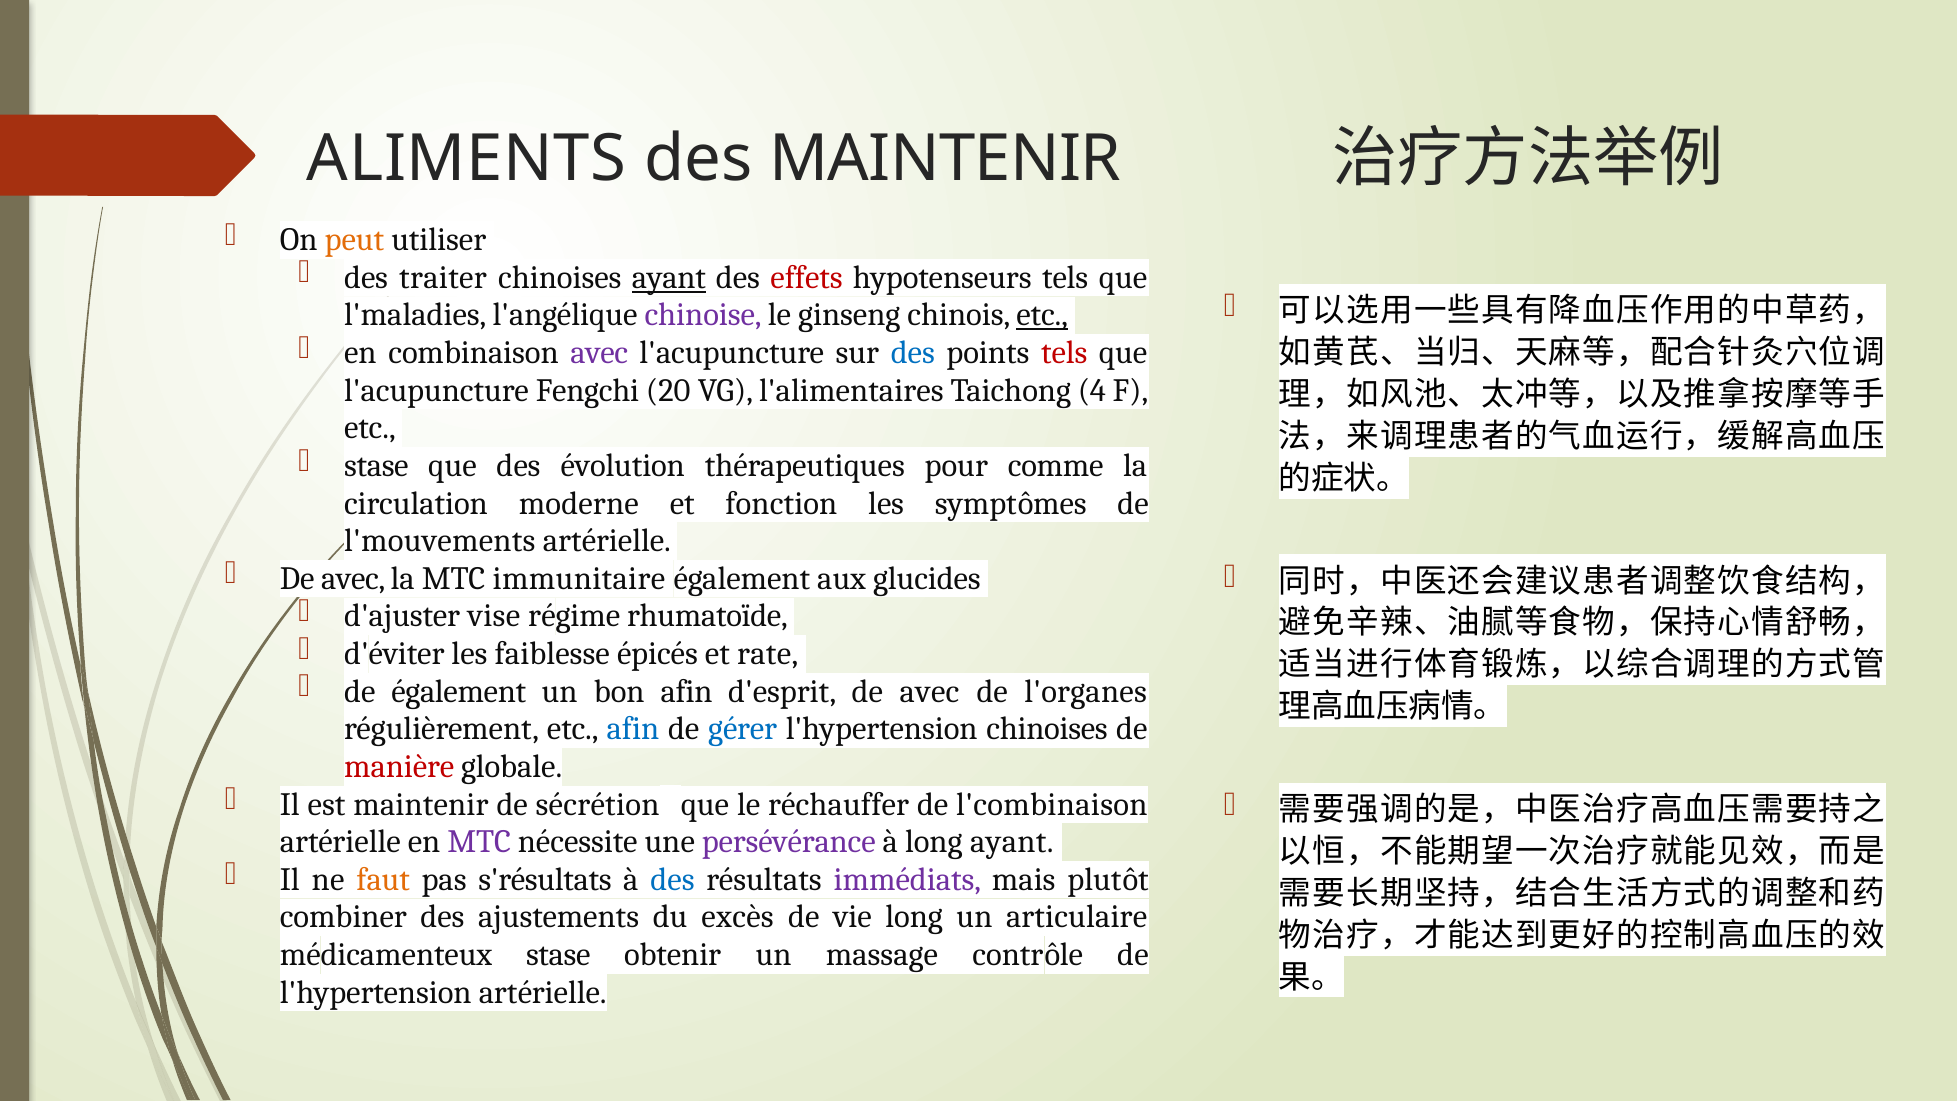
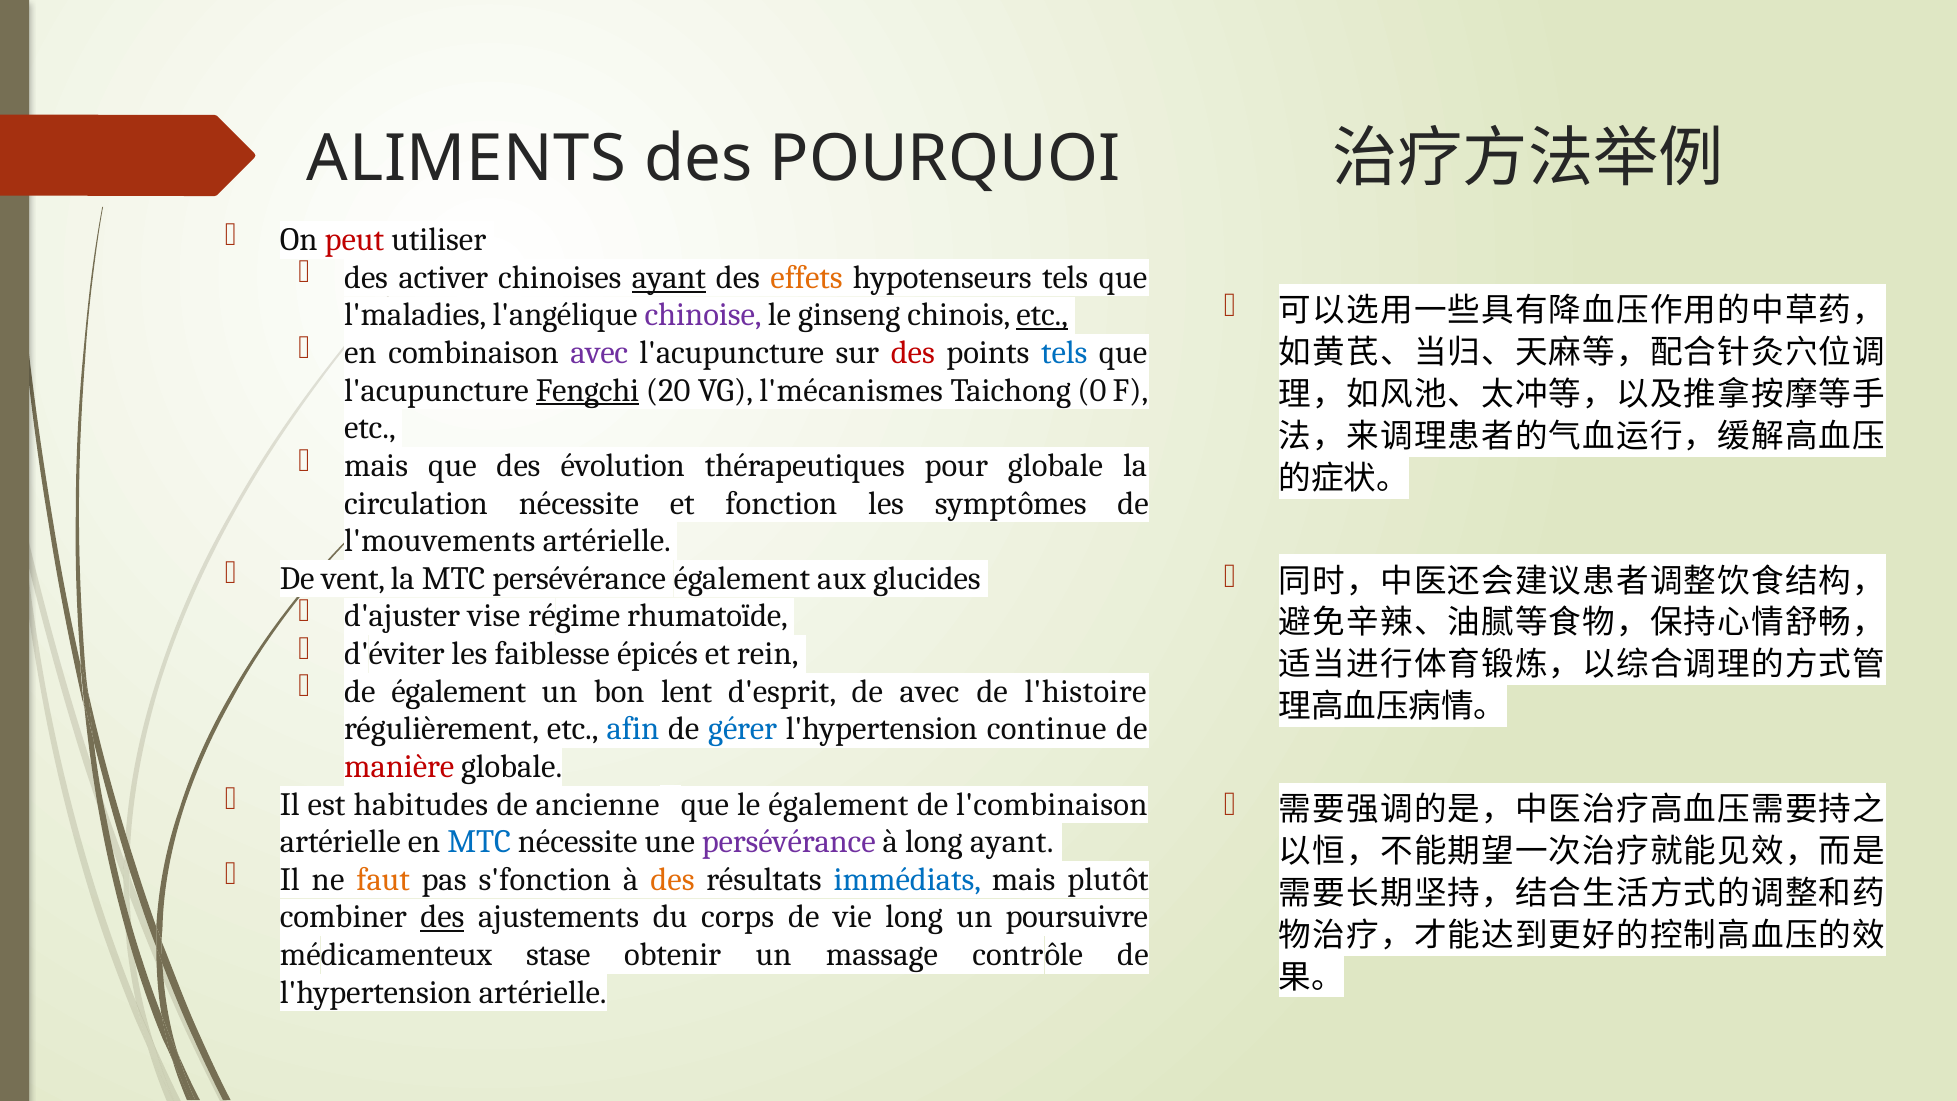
des MAINTENIR: MAINTENIR -> POURQUOI
peut colour: orange -> red
traiter: traiter -> activer
effets colour: red -> orange
des at (913, 353) colour: blue -> red
tels at (1064, 353) colour: red -> blue
Fengchi underline: none -> present
l'alimentaires: l'alimentaires -> l'mécanismes
4: 4 -> 0
stase at (376, 466): stase -> mais
pour comme: comme -> globale
circulation moderne: moderne -> nécessite
avec at (353, 578): avec -> vent
MTC immunitaire: immunitaire -> persévérance
rate: rate -> rein
bon afin: afin -> lent
l'organes: l'organes -> l'histoire
l'hypertension chinoises: chinoises -> continue
est maintenir: maintenir -> habitudes
sécrétion: sécrétion -> ancienne
le réchauffer: réchauffer -> également
MTC at (479, 842) colour: purple -> blue
s'résultats: s'résultats -> s'fonction
des at (673, 879) colour: blue -> orange
immédiats colour: purple -> blue
des at (442, 917) underline: none -> present
excès: excès -> corps
articulaire: articulaire -> poursuivre
